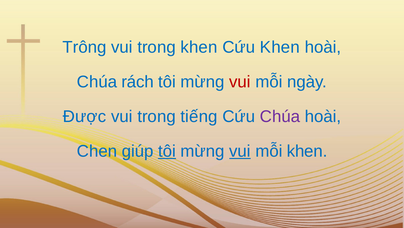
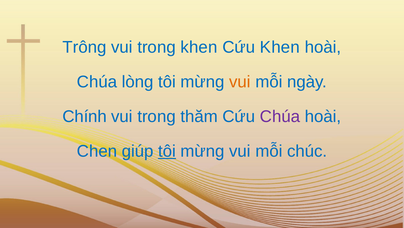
rách: rách -> lòng
vui at (240, 82) colour: red -> orange
Được: Được -> Chính
tiếng: tiếng -> thăm
vui at (240, 151) underline: present -> none
mỗi khen: khen -> chúc
